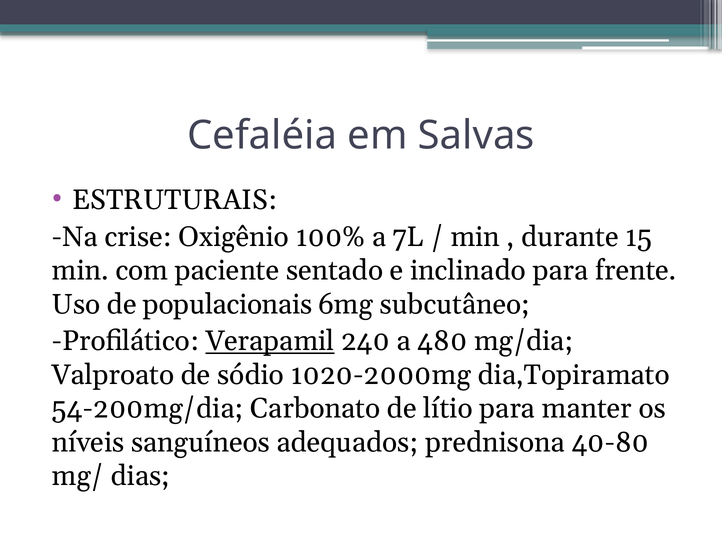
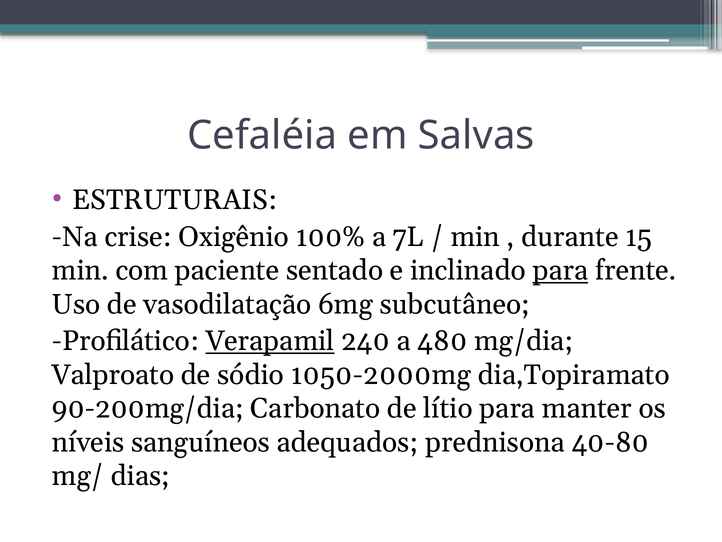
para at (560, 270) underline: none -> present
populacionais: populacionais -> vasodilatação
1020-2000mg: 1020-2000mg -> 1050-2000mg
54-200mg/dia: 54-200mg/dia -> 90-200mg/dia
